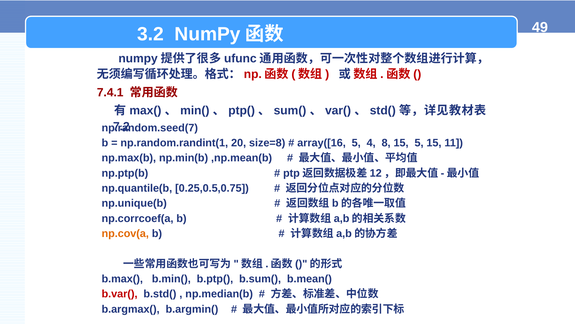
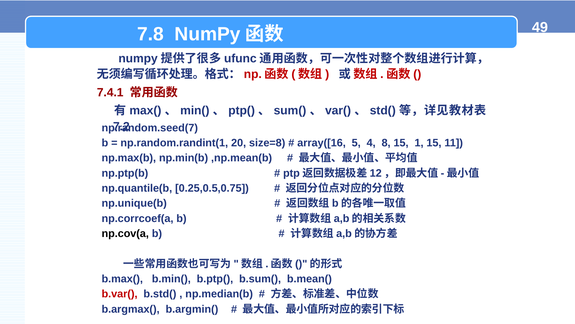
3.2: 3.2 -> 7.8
15 5: 5 -> 1
np.cov(a colour: orange -> black
